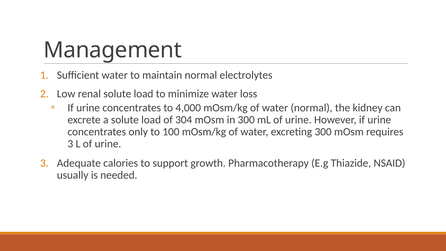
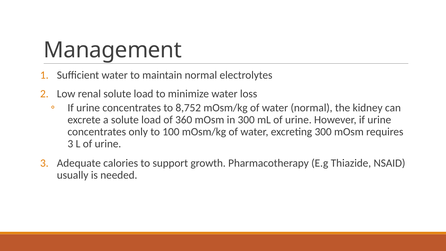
4,000: 4,000 -> 8,752
304: 304 -> 360
